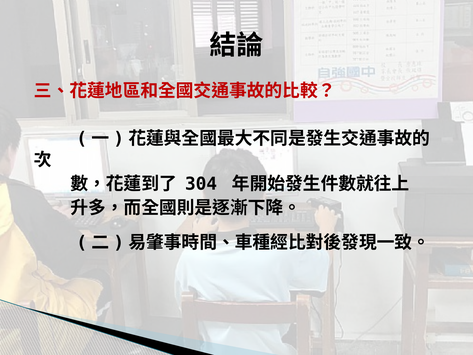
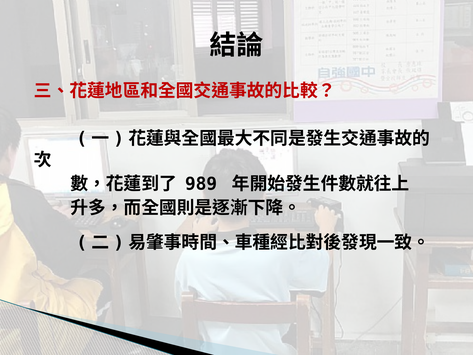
304: 304 -> 989
